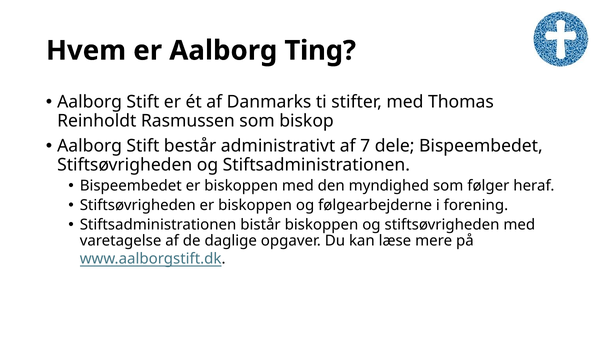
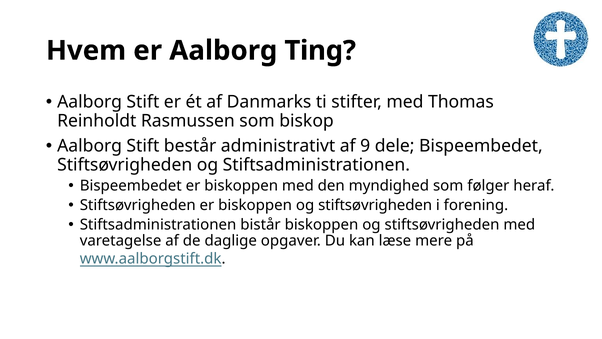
7: 7 -> 9
er biskoppen og følgearbejderne: følgearbejderne -> stiftsøvrigheden
